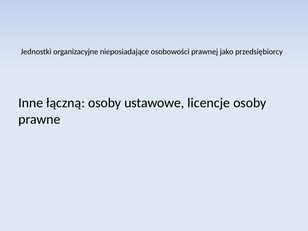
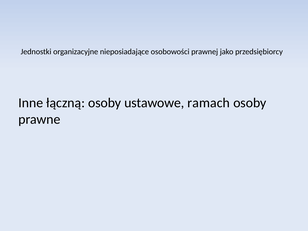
licencje: licencje -> ramach
